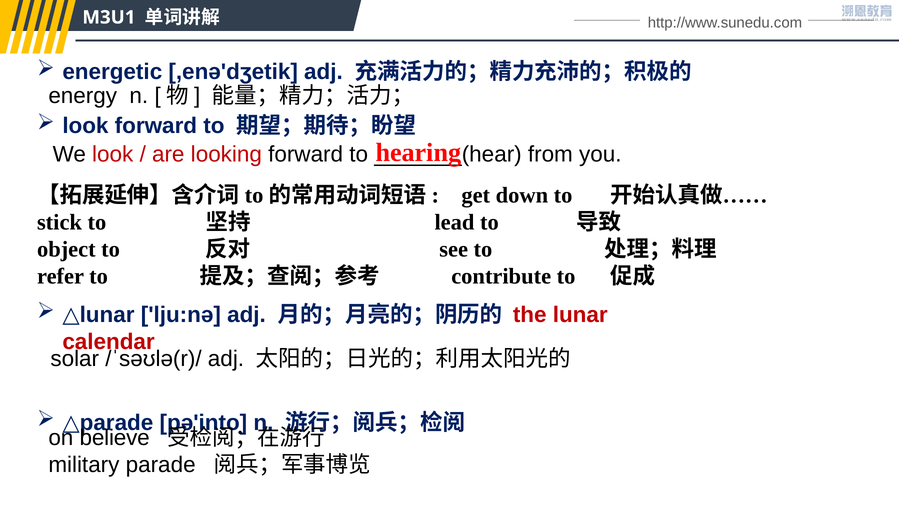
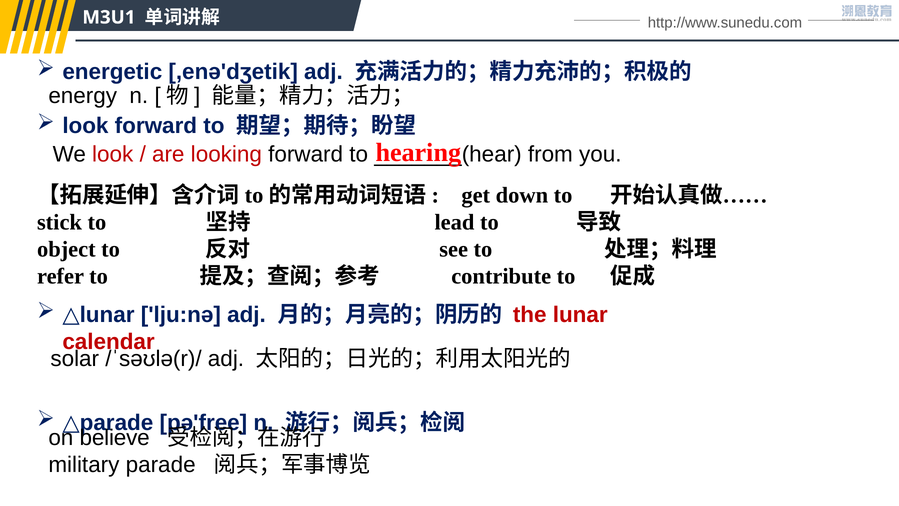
pə'into: pə'into -> pə'free
